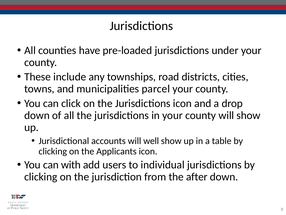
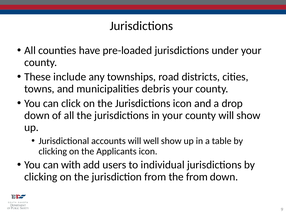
parcel: parcel -> debris
the after: after -> from
